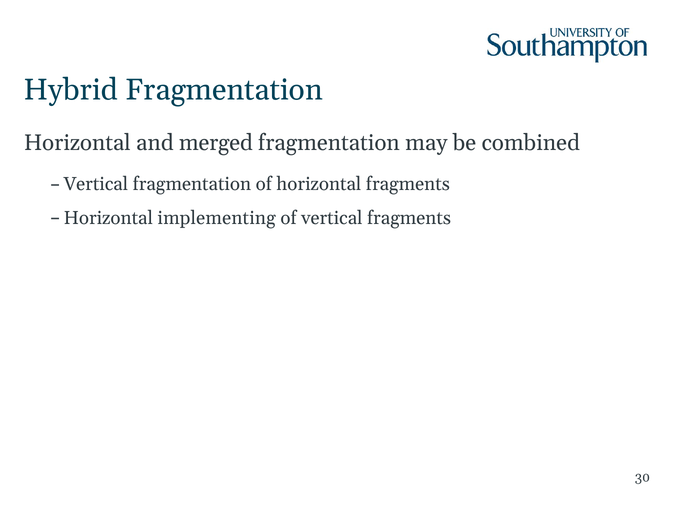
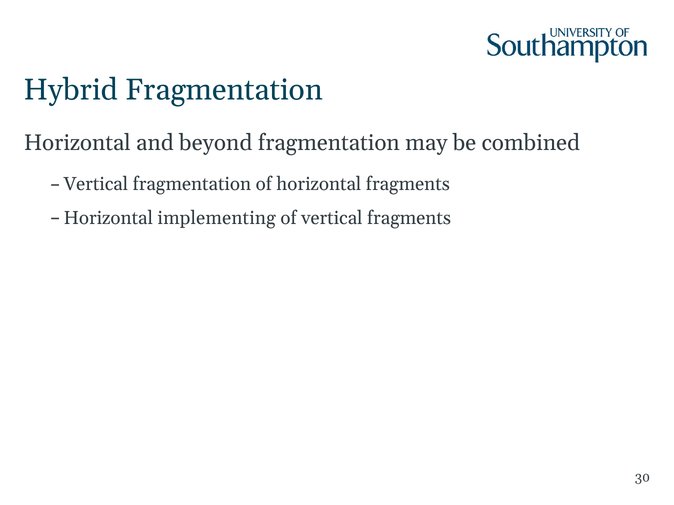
merged: merged -> beyond
